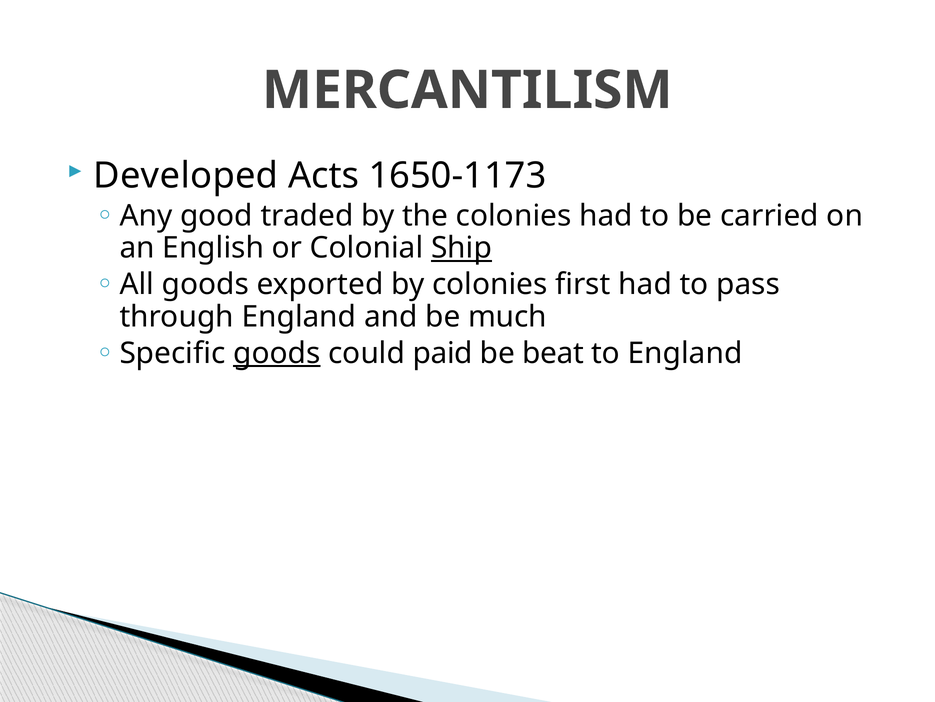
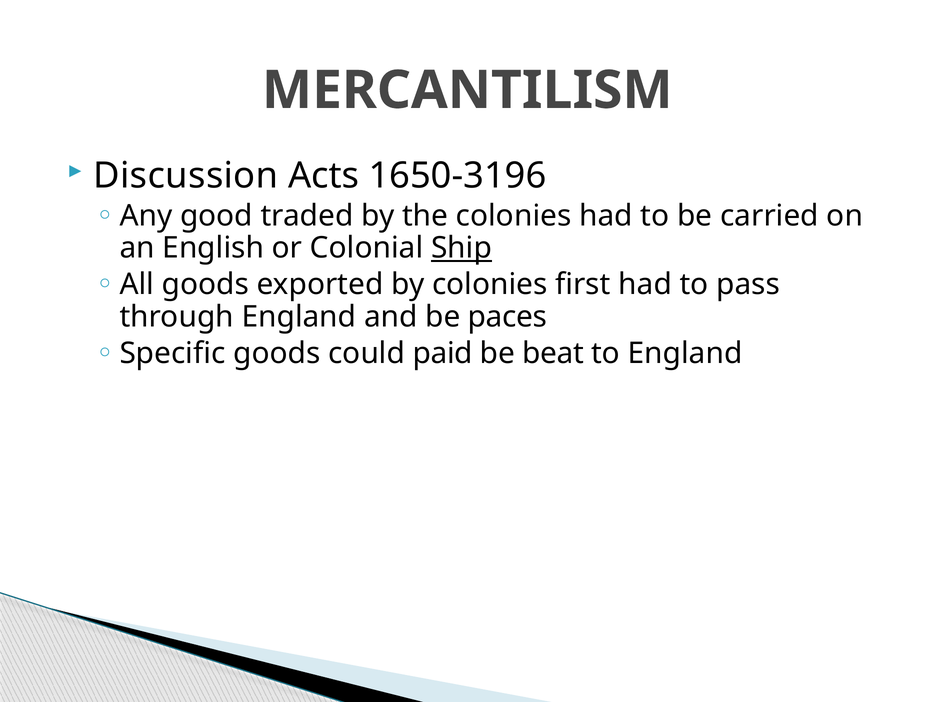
Developed: Developed -> Discussion
1650-1173: 1650-1173 -> 1650-3196
much: much -> paces
goods at (277, 353) underline: present -> none
